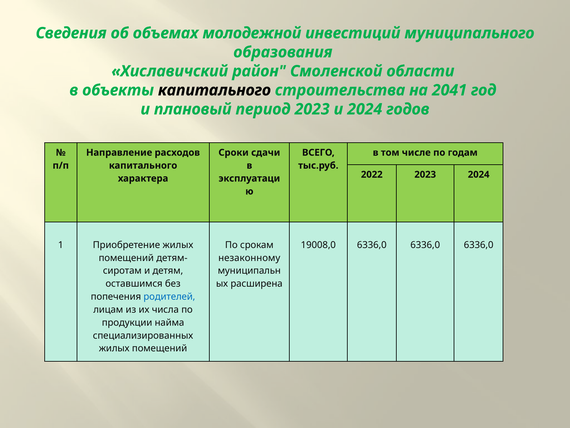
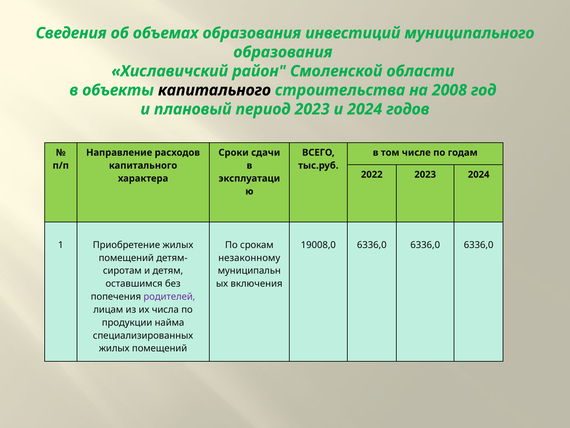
объемах молодежной: молодежной -> образования
2041: 2041 -> 2008
расширена: расширена -> включения
родителей colour: blue -> purple
